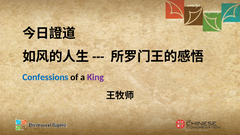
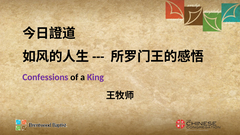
Confessions colour: blue -> purple
